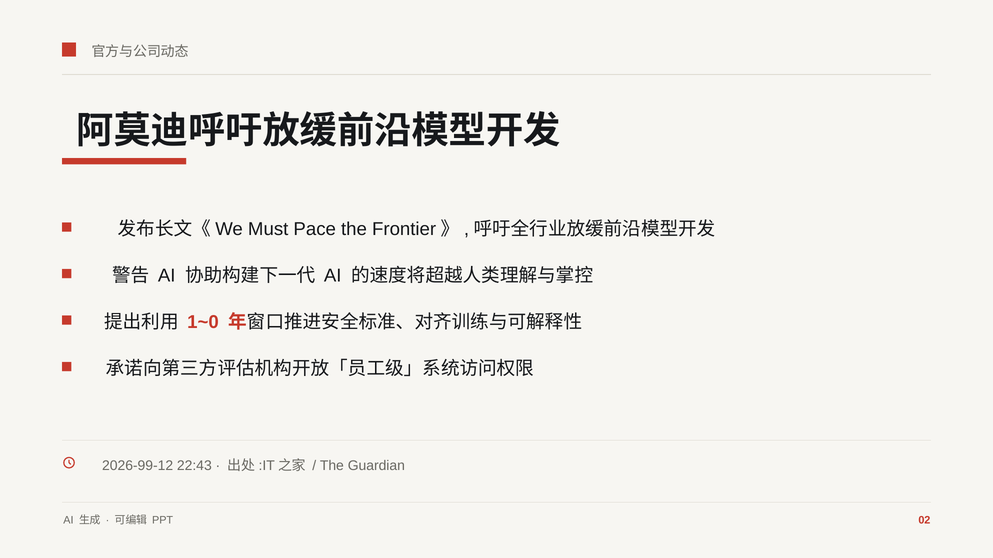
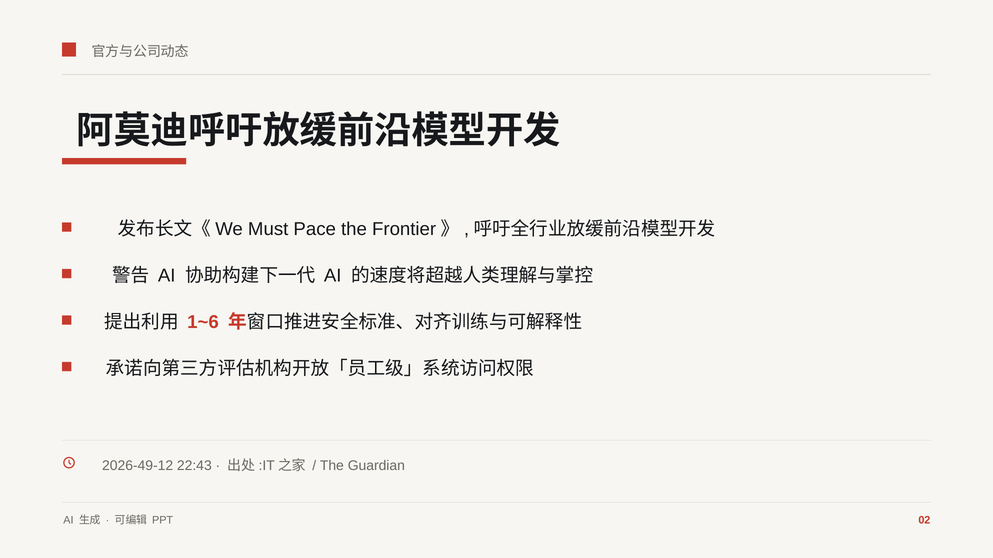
1~0: 1~0 -> 1~6
2026-99-12: 2026-99-12 -> 2026-49-12
